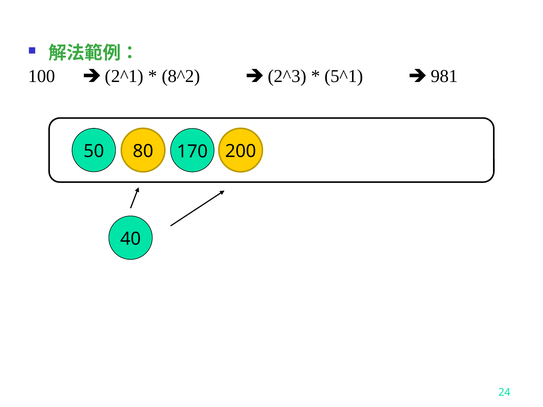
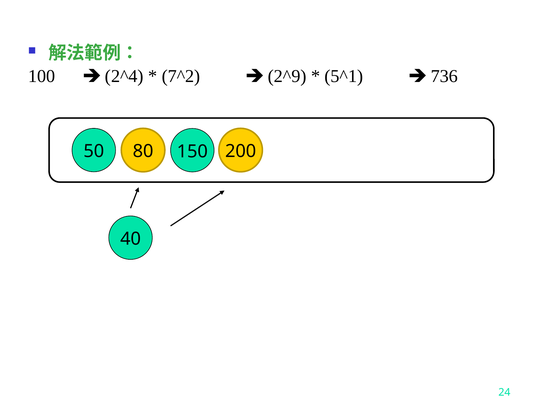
2^1: 2^1 -> 2^4
8^2: 8^2 -> 7^2
2^3: 2^3 -> 2^9
981: 981 -> 736
170: 170 -> 150
